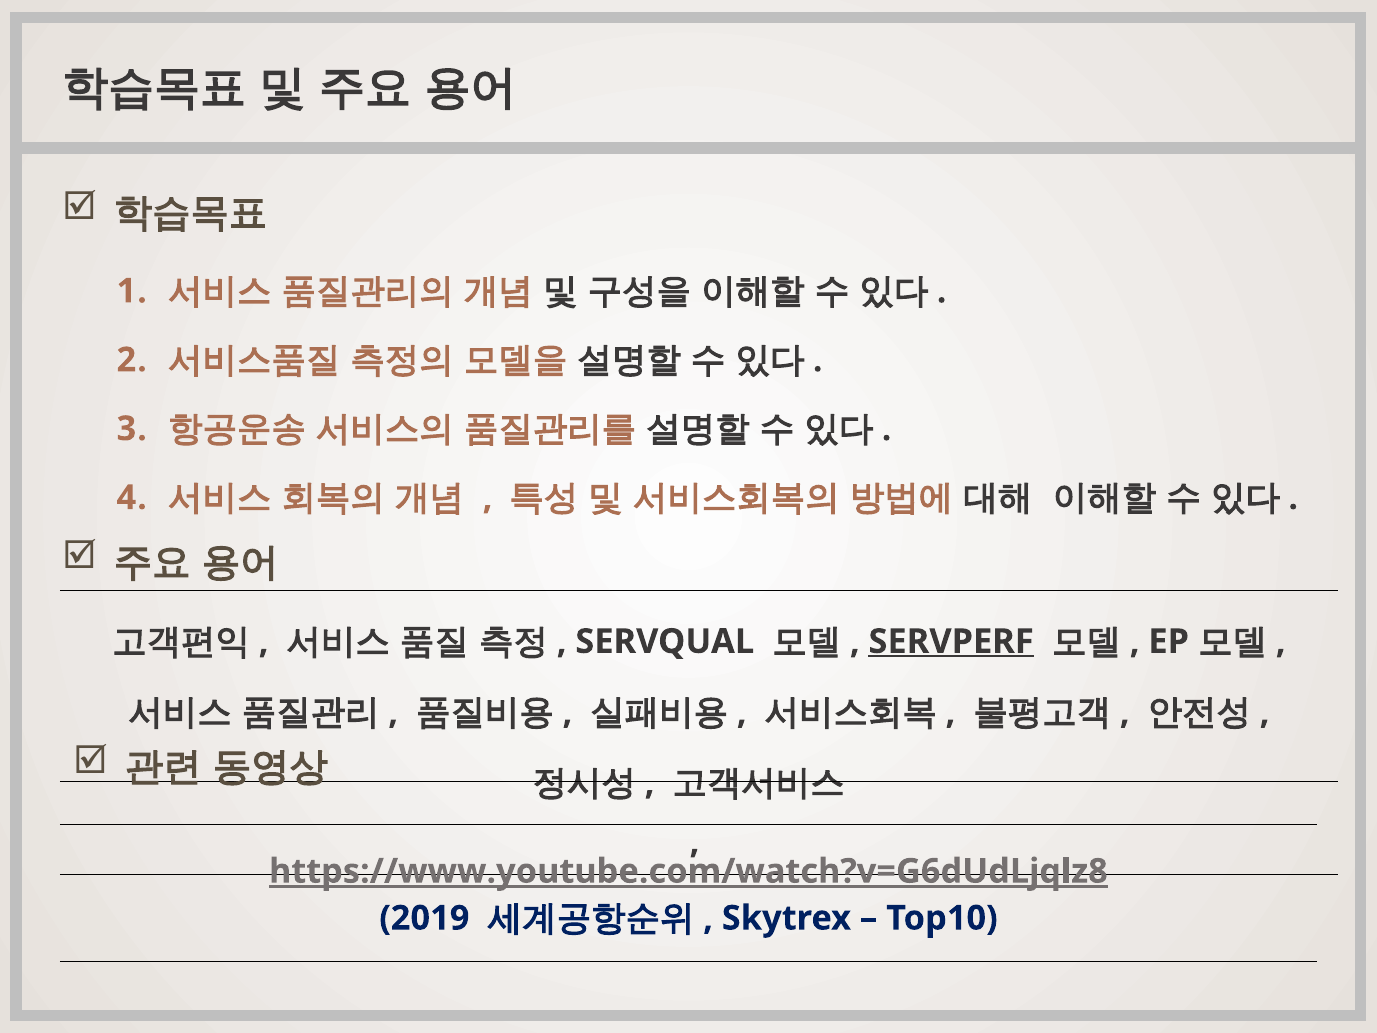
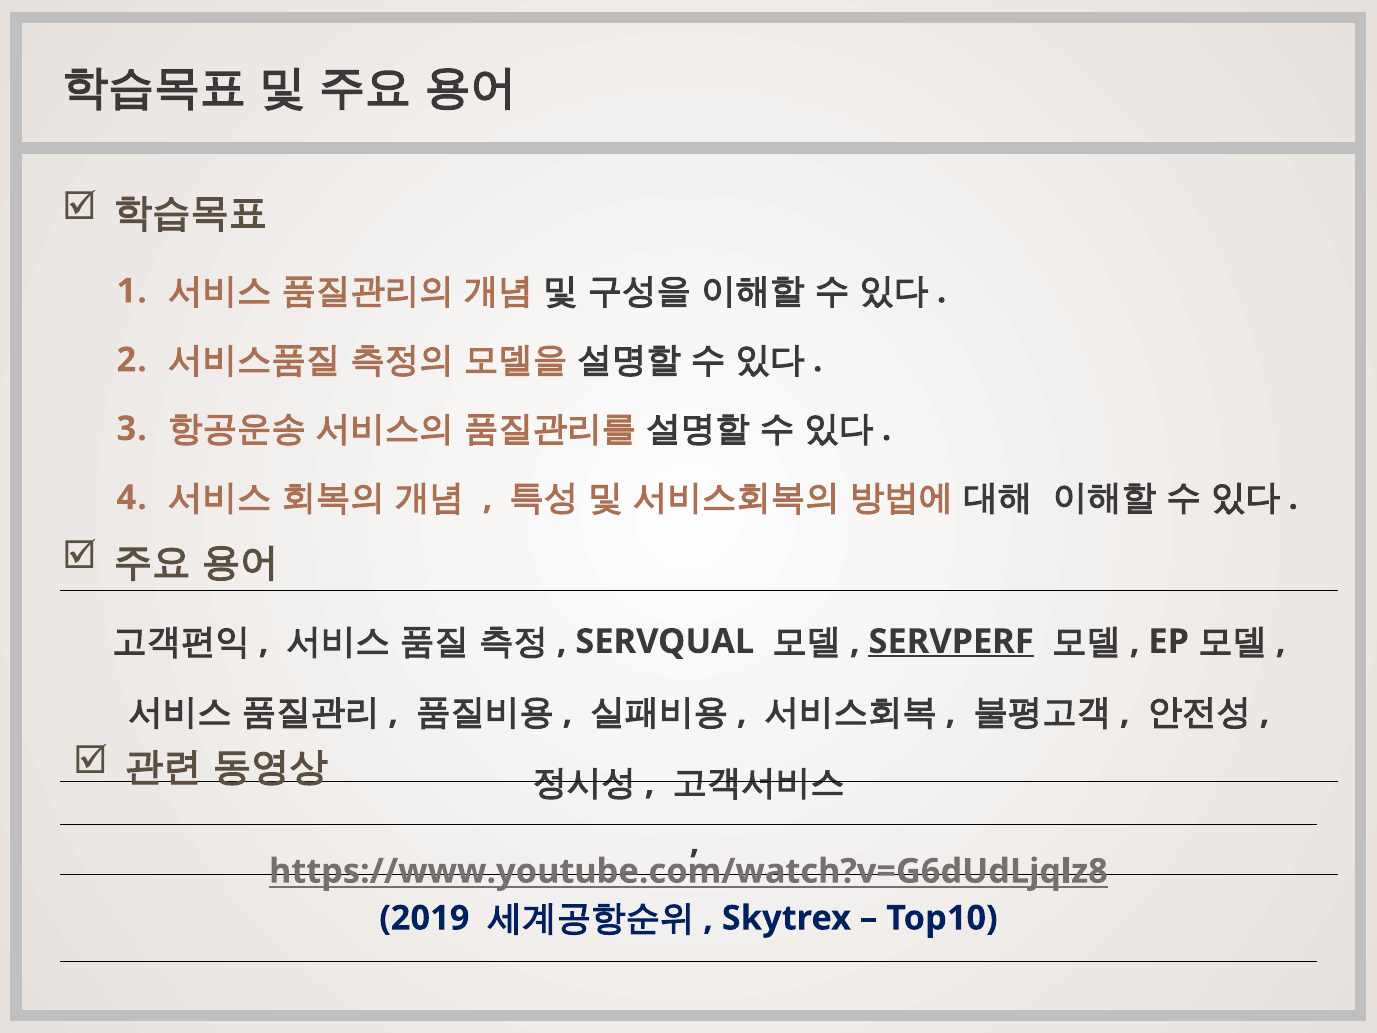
https://www.youtube.com/watch?v=G6dUdLjqlz8 underline: present -> none
